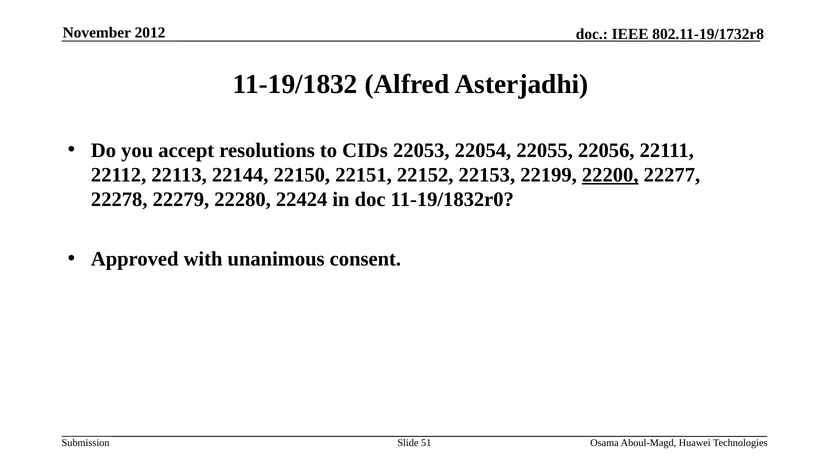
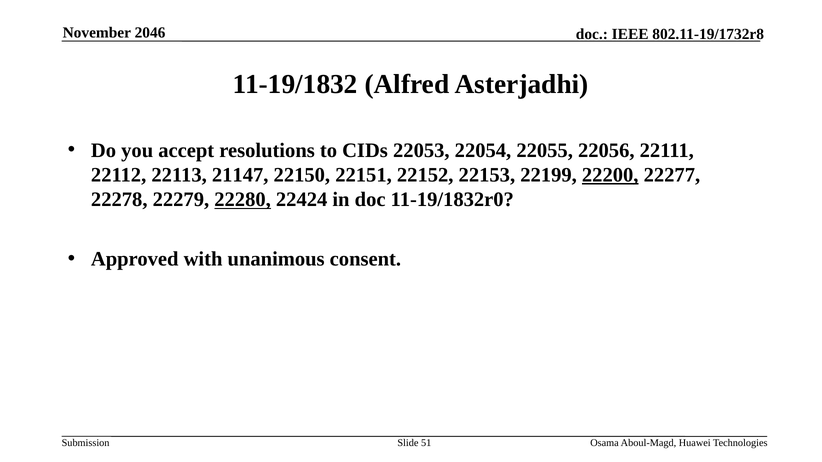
2012: 2012 -> 2046
22144: 22144 -> 21147
22280 underline: none -> present
